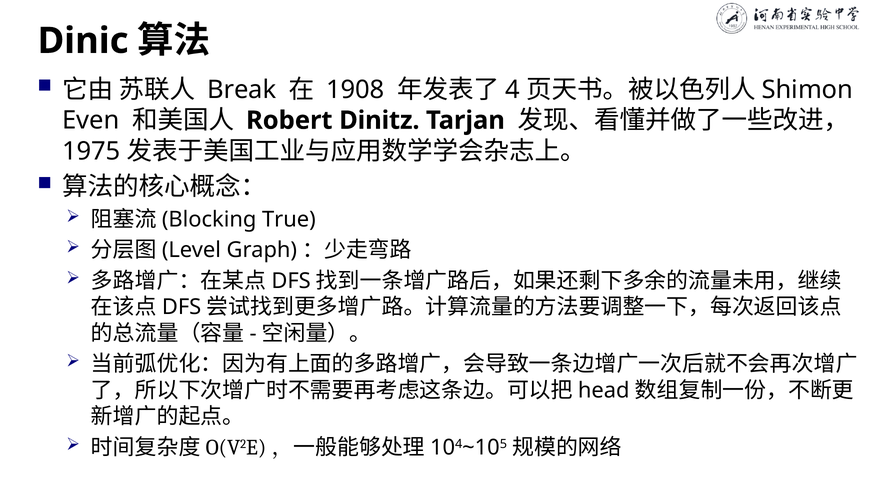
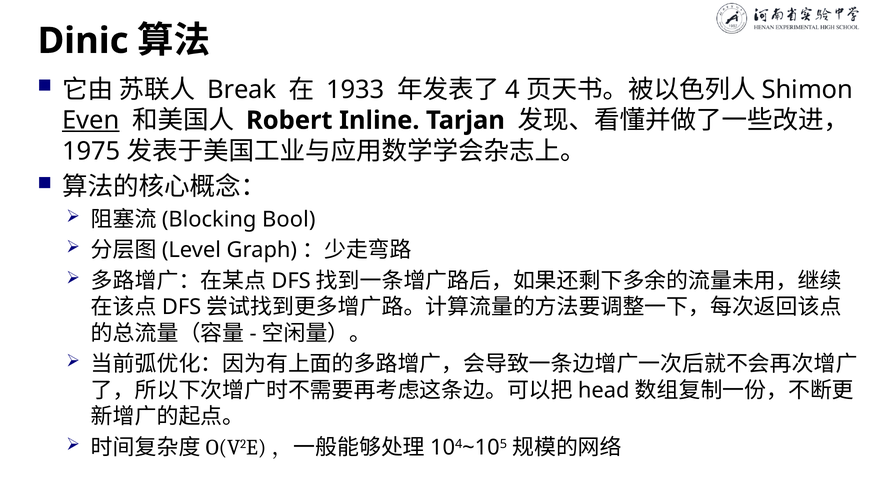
1908: 1908 -> 1933
Even underline: none -> present
Dinitz: Dinitz -> Inline
True: True -> Bool
